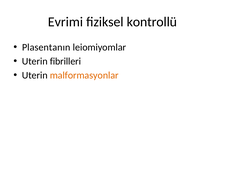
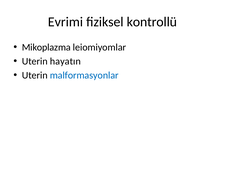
Plasentanın: Plasentanın -> Mikoplazma
fibrilleri: fibrilleri -> hayatın
malformasyonlar colour: orange -> blue
